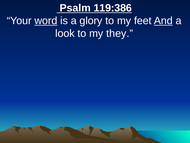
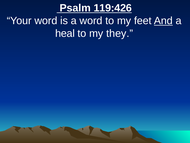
119:386: 119:386 -> 119:426
word at (46, 21) underline: present -> none
a glory: glory -> word
look: look -> heal
